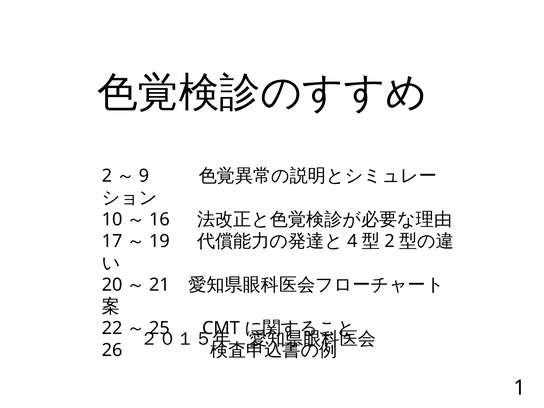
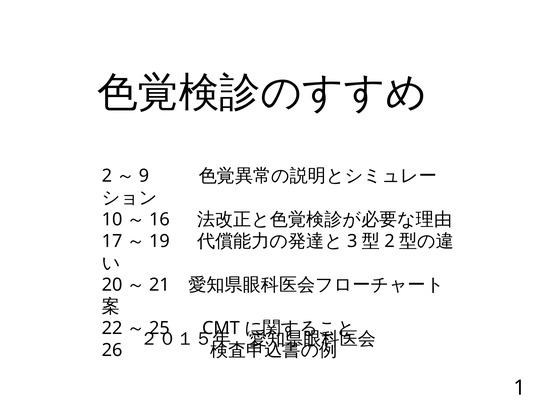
4: 4 -> 3
